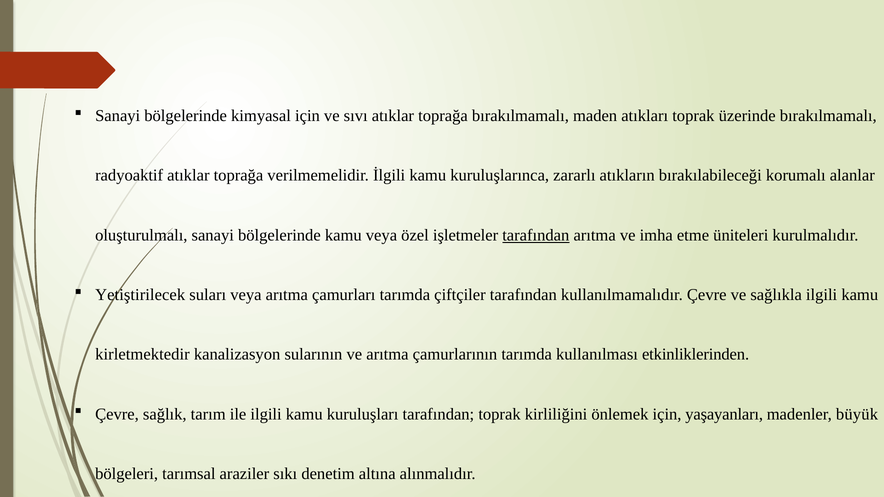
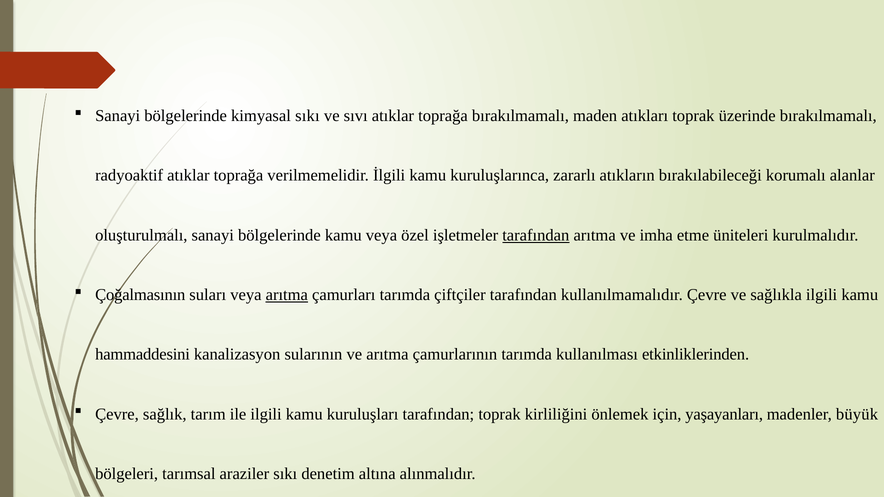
kimyasal için: için -> sıkı
Yetiştirilecek: Yetiştirilecek -> Çoğalmasının
arıtma at (287, 295) underline: none -> present
kirletmektedir: kirletmektedir -> hammaddesini
